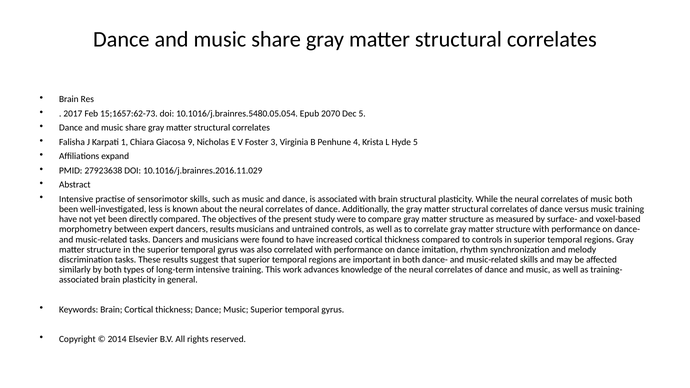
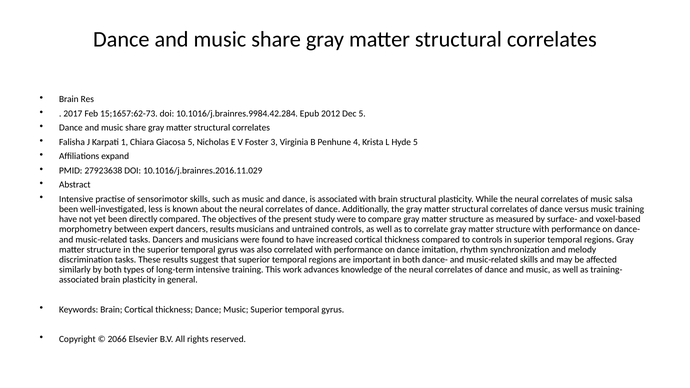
10.1016/j.brainres.5480.05.054: 10.1016/j.brainres.5480.05.054 -> 10.1016/j.brainres.9984.42.284
2070: 2070 -> 2012
Giacosa 9: 9 -> 5
music both: both -> salsa
2014: 2014 -> 2066
